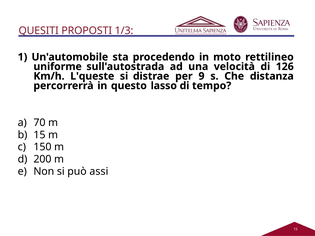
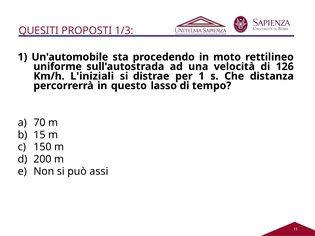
L'queste: L'queste -> L'iniziali
per 9: 9 -> 1
